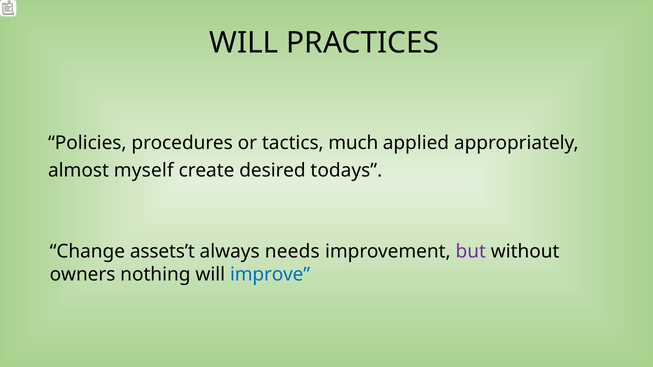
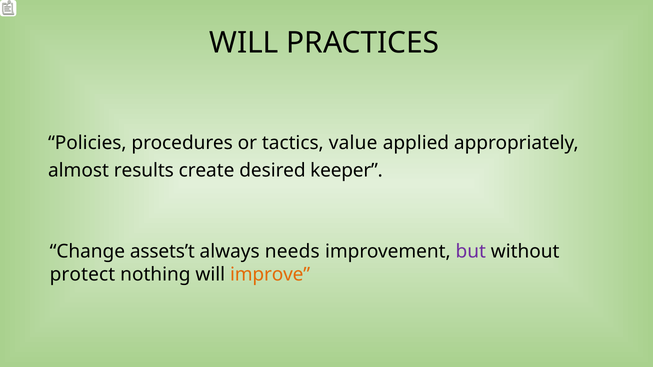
much: much -> value
myself: myself -> results
todays: todays -> keeper
owners: owners -> protect
improve colour: blue -> orange
